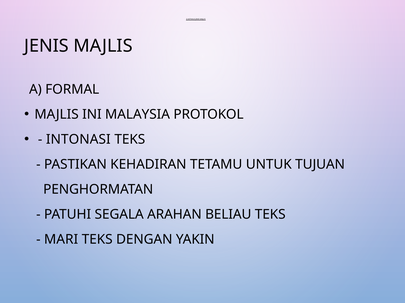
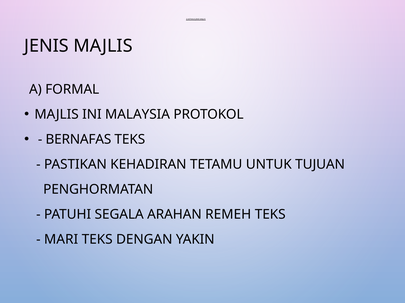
INTONASI: INTONASI -> BERNAFAS
BELIAU: BELIAU -> REMEH
